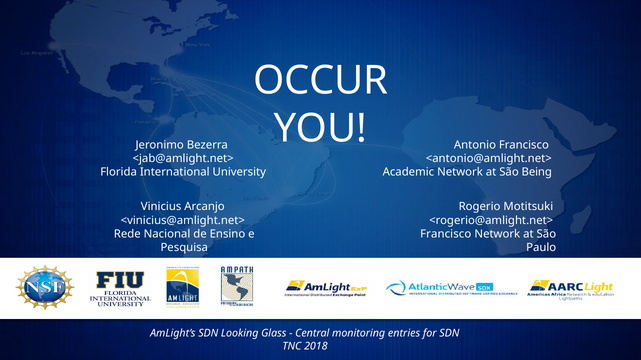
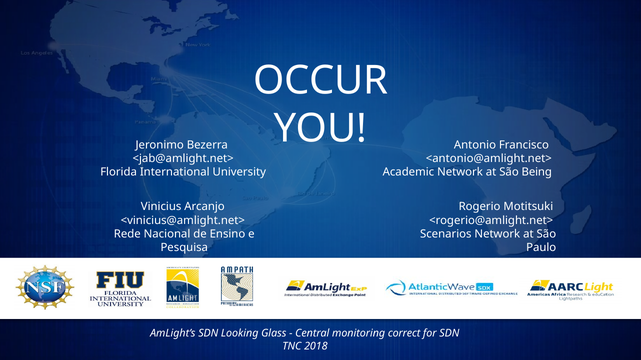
Francisco at (446, 234): Francisco -> Scenarios
entries: entries -> correct
